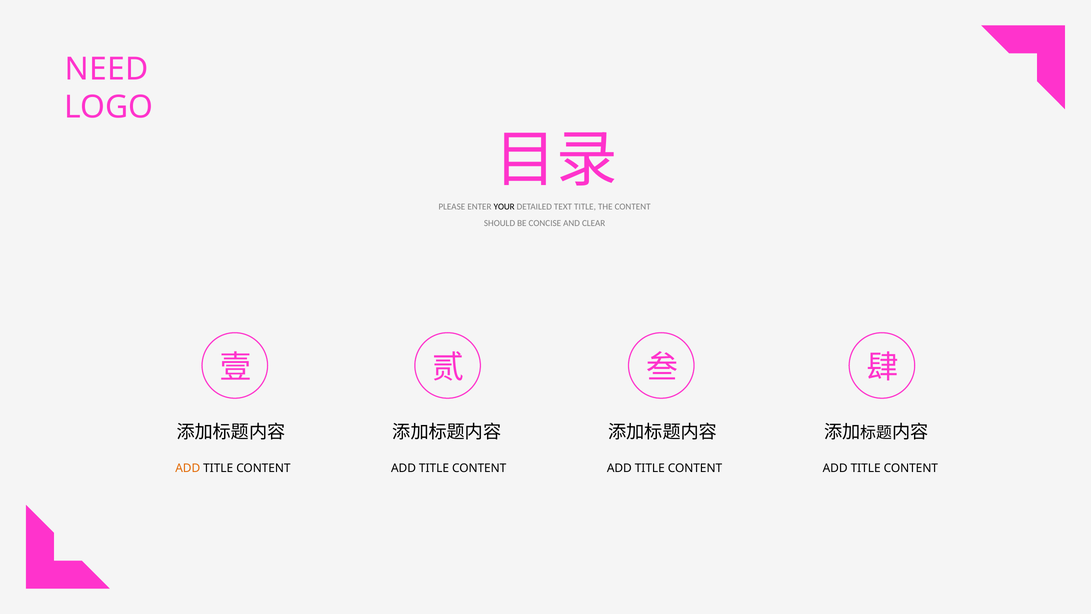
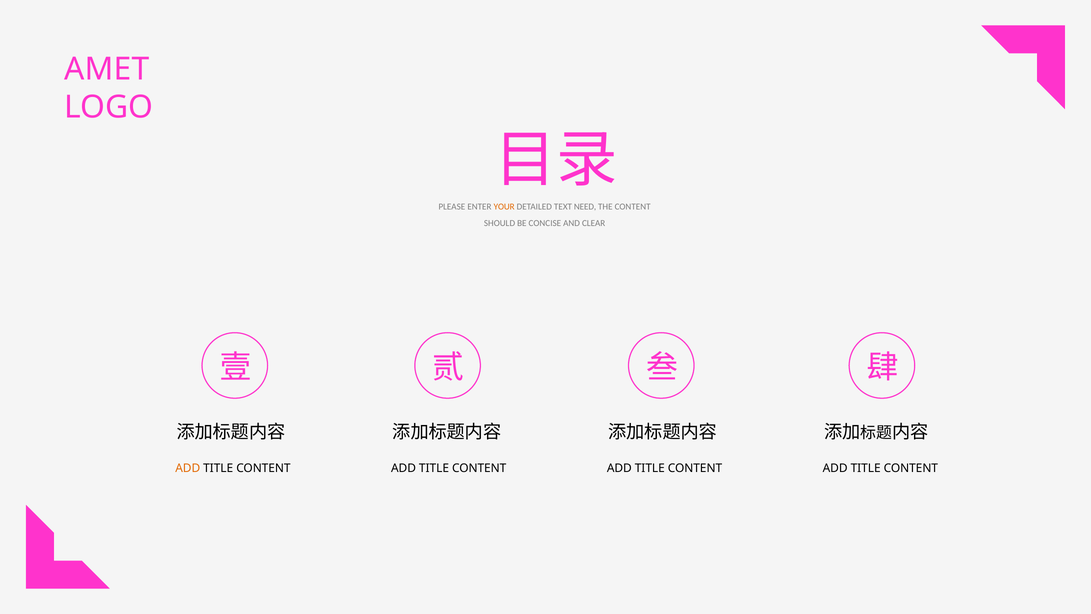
NEED: NEED -> AMET
YOUR colour: black -> orange
TEXT TITLE: TITLE -> NEED
